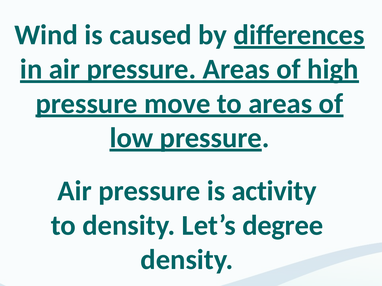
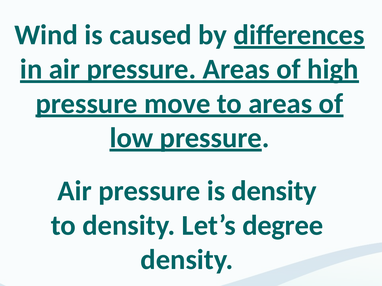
is activity: activity -> density
